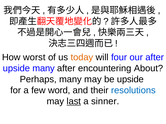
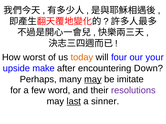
our after: after -> your
upside many: many -> make
About: About -> Down
may at (93, 80) underline: none -> present
be upside: upside -> imitate
resolutions colour: blue -> purple
